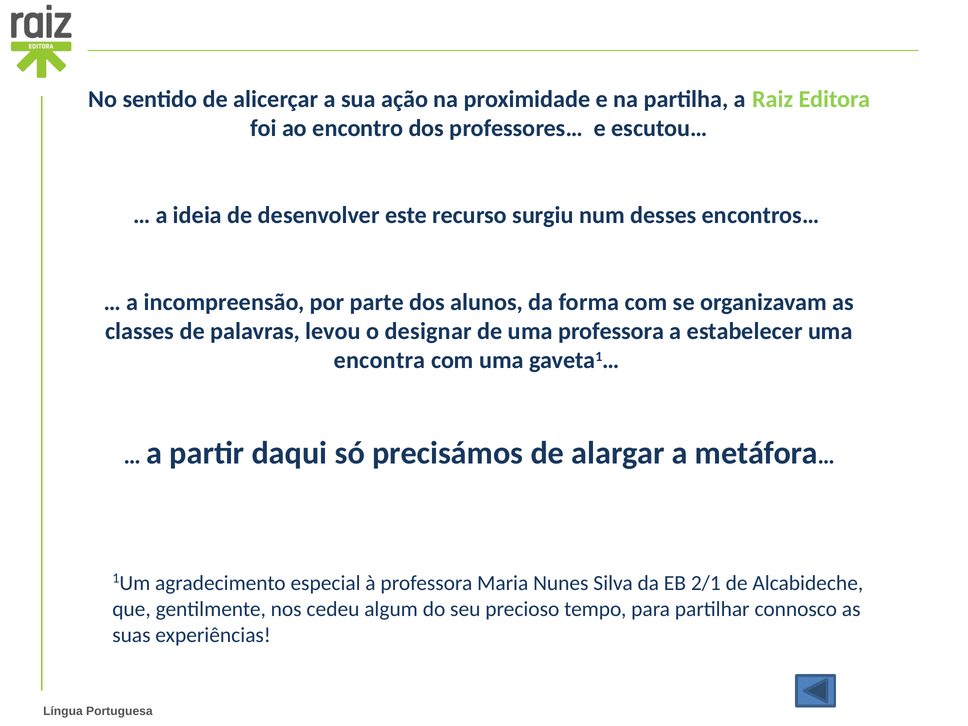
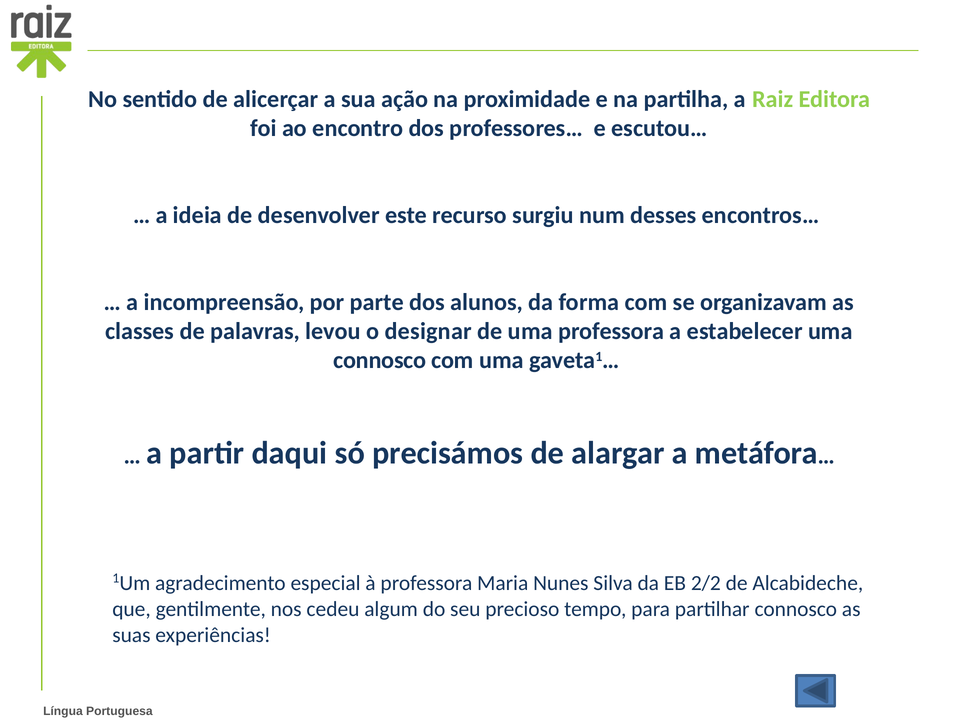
encontra at (380, 360): encontra -> connosco
2/1: 2/1 -> 2/2
